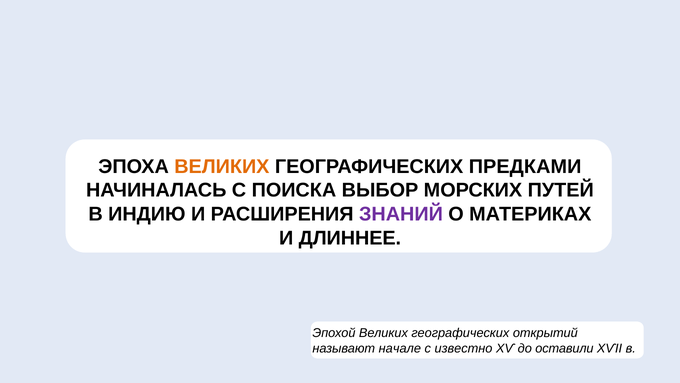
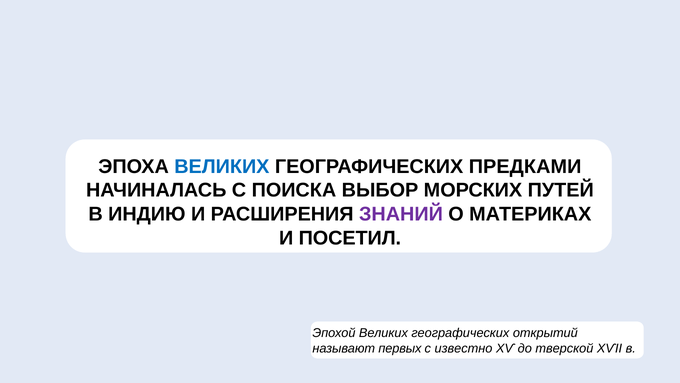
ВЕЛИКИХ at (222, 166) colour: orange -> blue
ДЛИННЕЕ: ДЛИННЕЕ -> ПОСЕТИЛ
начале: начале -> первых
оставили: оставили -> тверской
